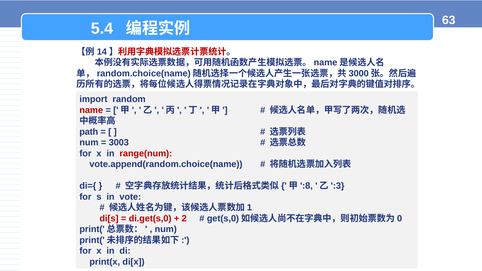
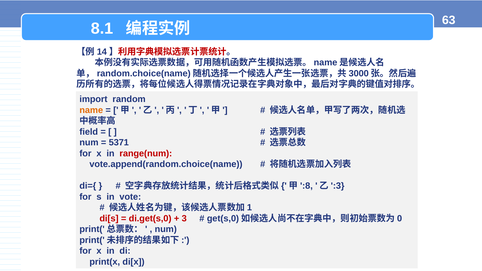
5.4: 5.4 -> 8.1
name colour: red -> orange
path: path -> field
3003: 3003 -> 5371
2: 2 -> 3
